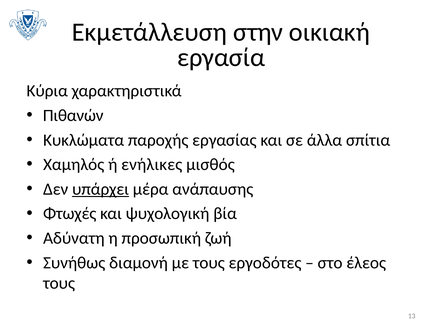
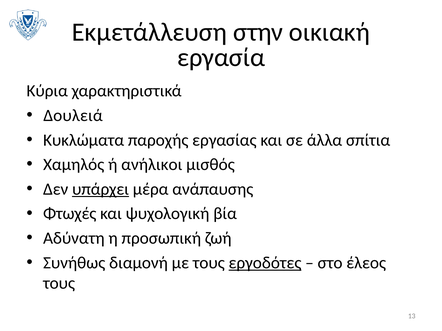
Πιθανών: Πιθανών -> Δουλειά
ενήλικες: ενήλικες -> ανήλικοι
εργοδότες underline: none -> present
